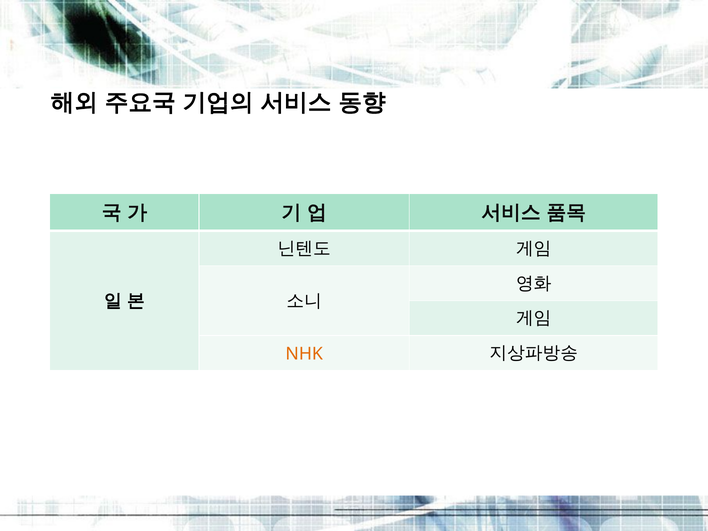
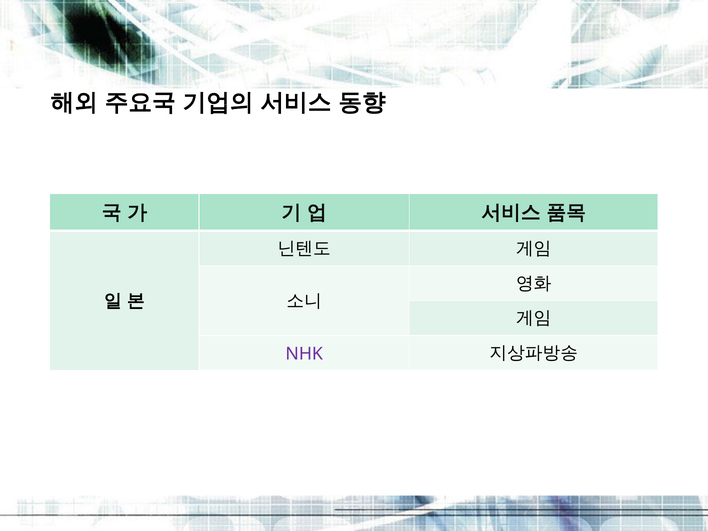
NHK colour: orange -> purple
